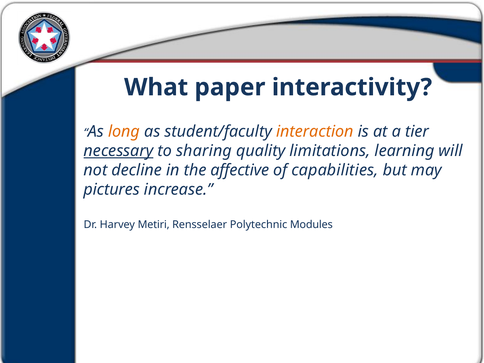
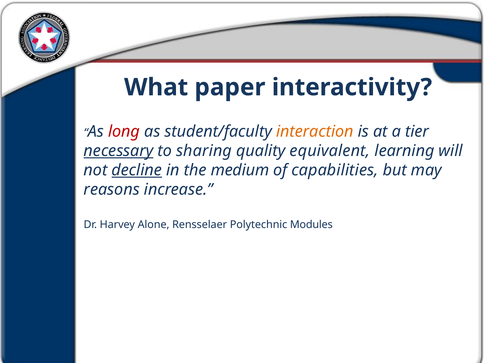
long colour: orange -> red
limitations: limitations -> equivalent
decline underline: none -> present
affective: affective -> medium
pictures: pictures -> reasons
Metiri: Metiri -> Alone
